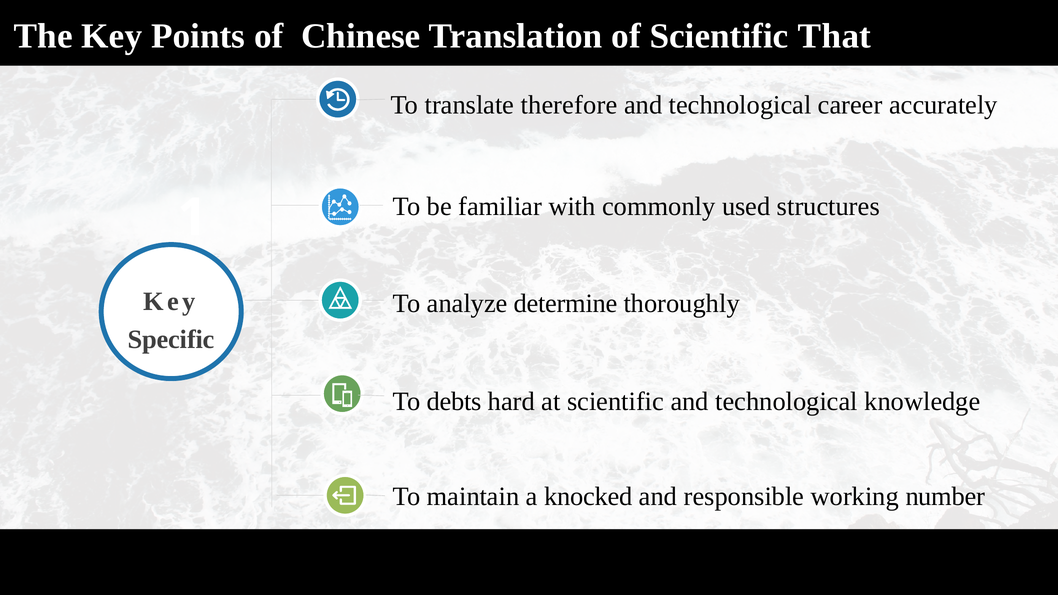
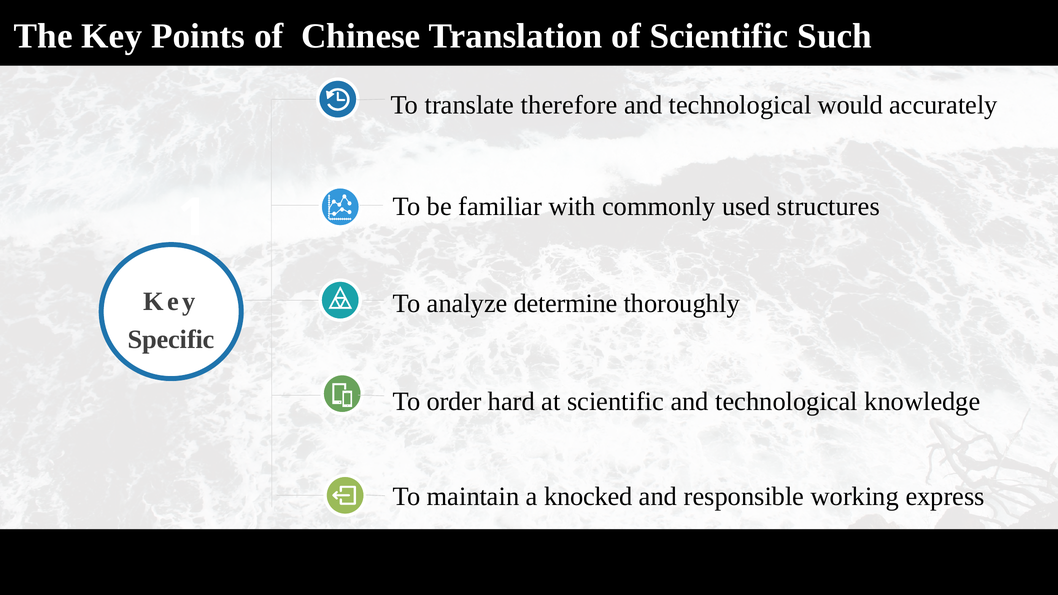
That: That -> Such
career: career -> would
debts: debts -> order
number: number -> express
